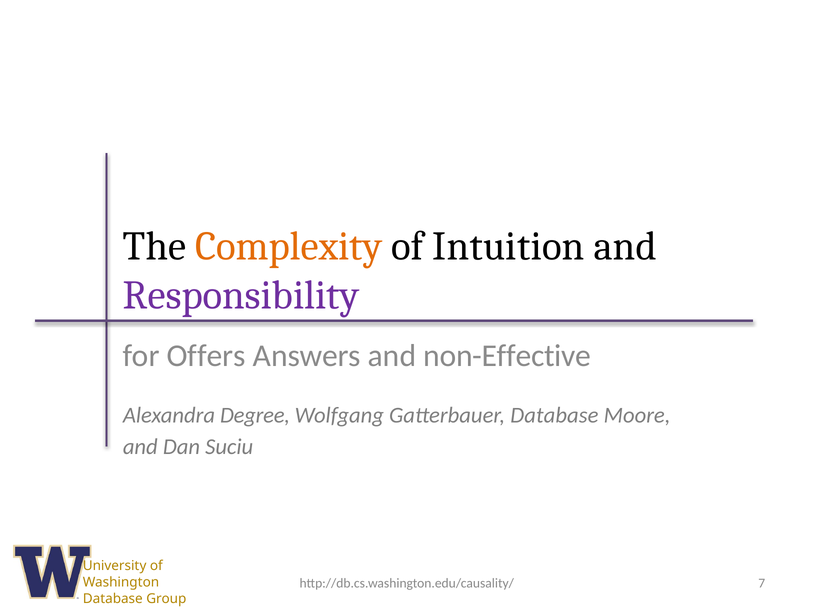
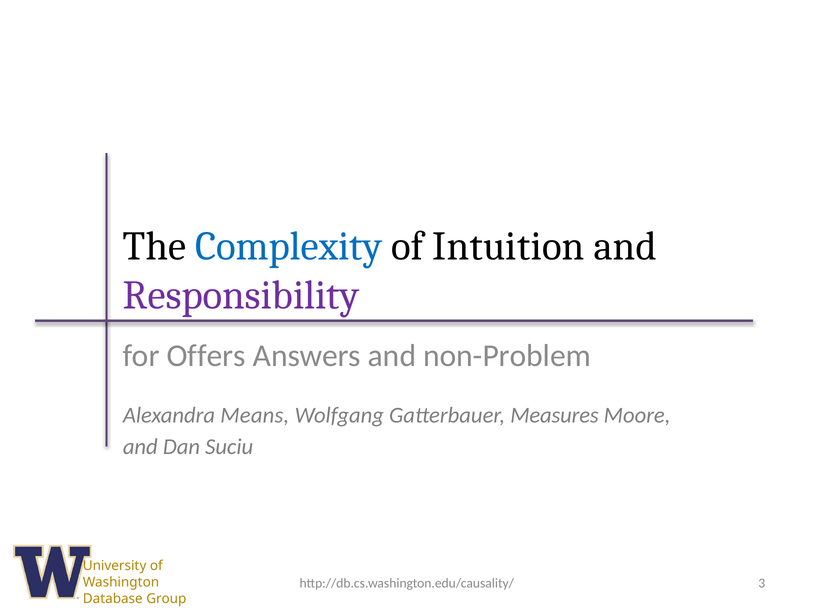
Complexity colour: orange -> blue
non-Effective: non-Effective -> non-Problem
Degree: Degree -> Means
Gatterbauer Database: Database -> Measures
7: 7 -> 3
